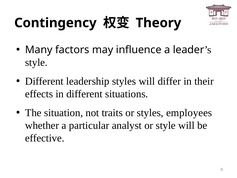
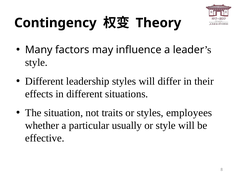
analyst: analyst -> usually
